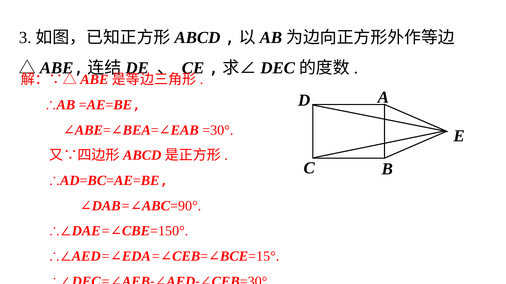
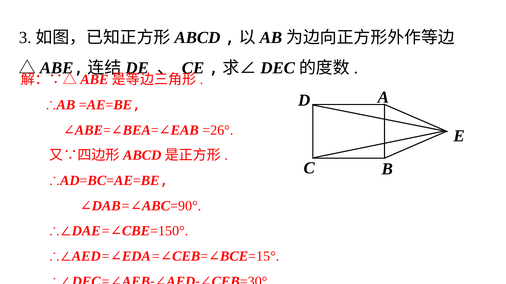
=30°: =30° -> =26°
